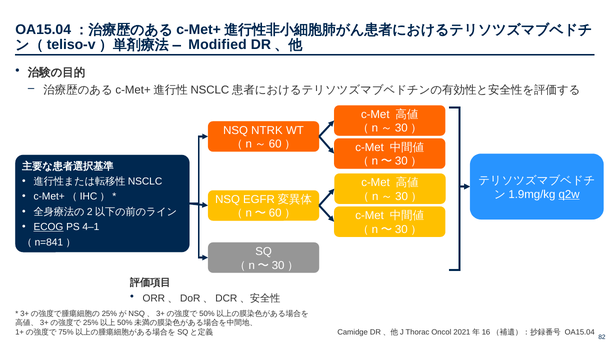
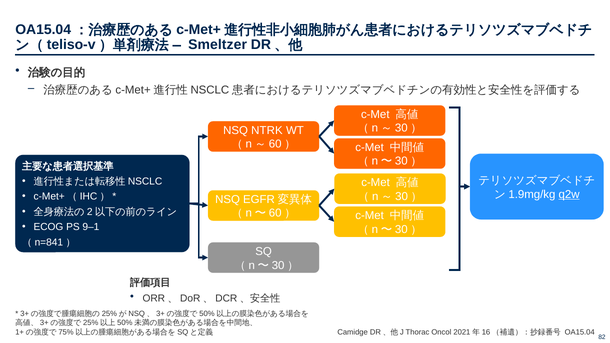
Modified: Modified -> Smeltzer
ECOG underline: present -> none
4–1: 4–1 -> 9–1
